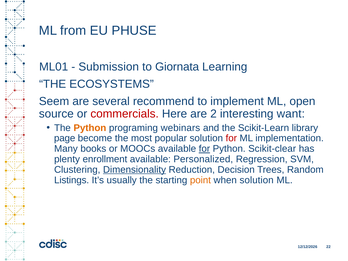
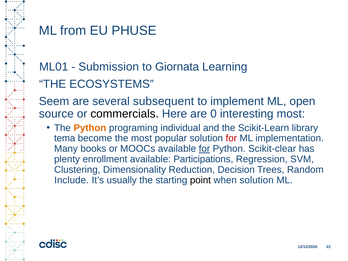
recommend: recommend -> subsequent
commercials colour: red -> black
2: 2 -> 0
interesting want: want -> most
webinars: webinars -> individual
page: page -> tema
Personalized: Personalized -> Participations
Dimensionality underline: present -> none
Listings: Listings -> Include
point colour: orange -> black
